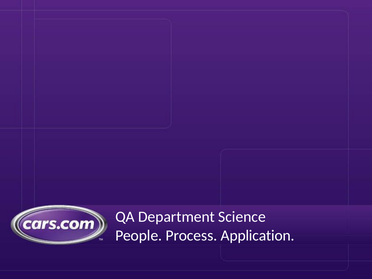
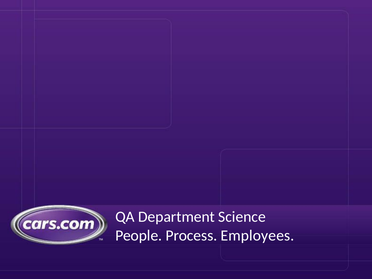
Application: Application -> Employees
